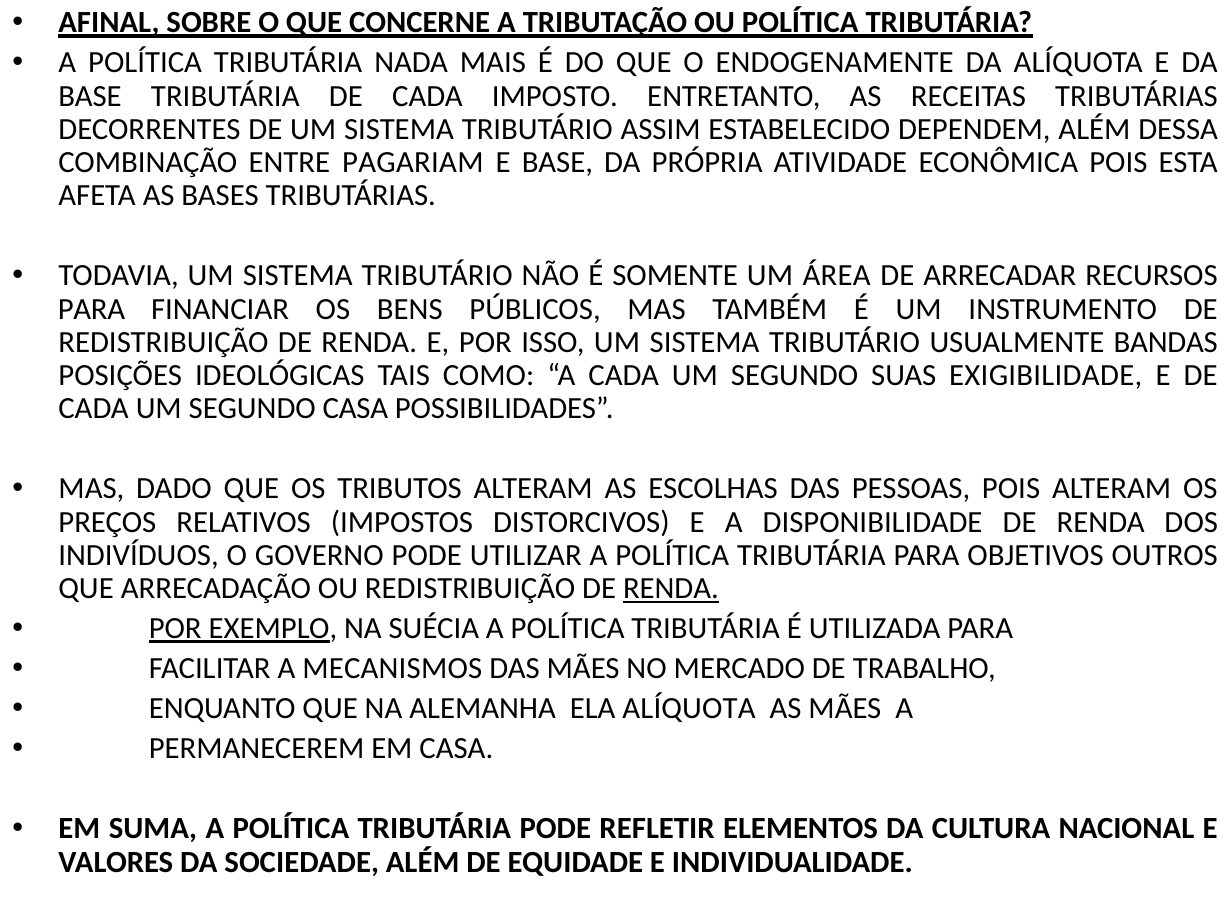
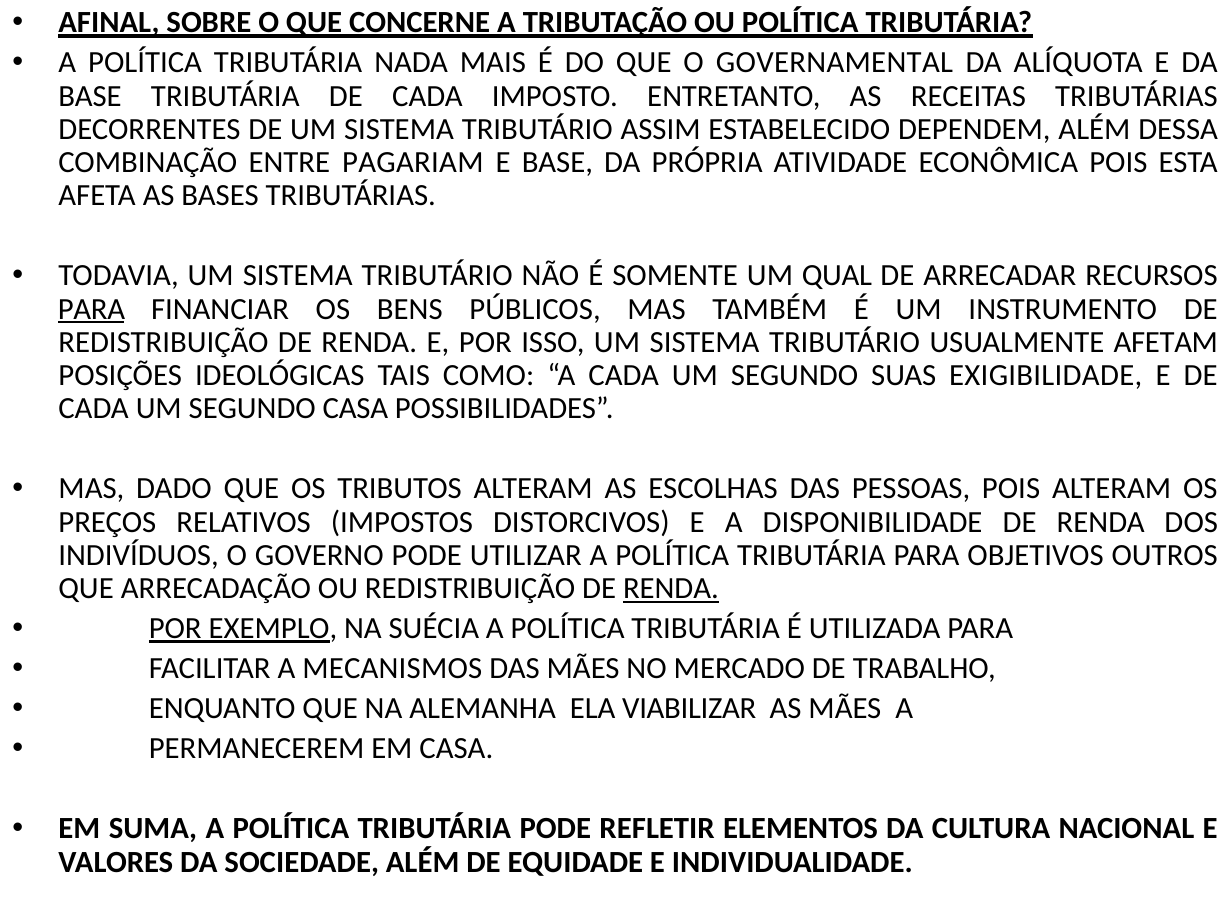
ENDOGENAMENTE: ENDOGENAMENTE -> GOVERNAMENTAL
ÁREA: ÁREA -> QUAL
PARA at (92, 309) underline: none -> present
BANDAS: BANDAS -> AFETAM
ELA ALÍQUOTA: ALÍQUOTA -> VIABILIZAR
